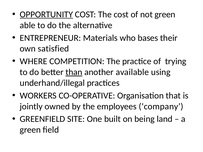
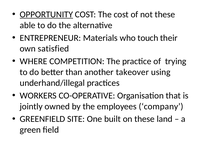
not green: green -> these
bases: bases -> touch
than underline: present -> none
available: available -> takeover
on being: being -> these
